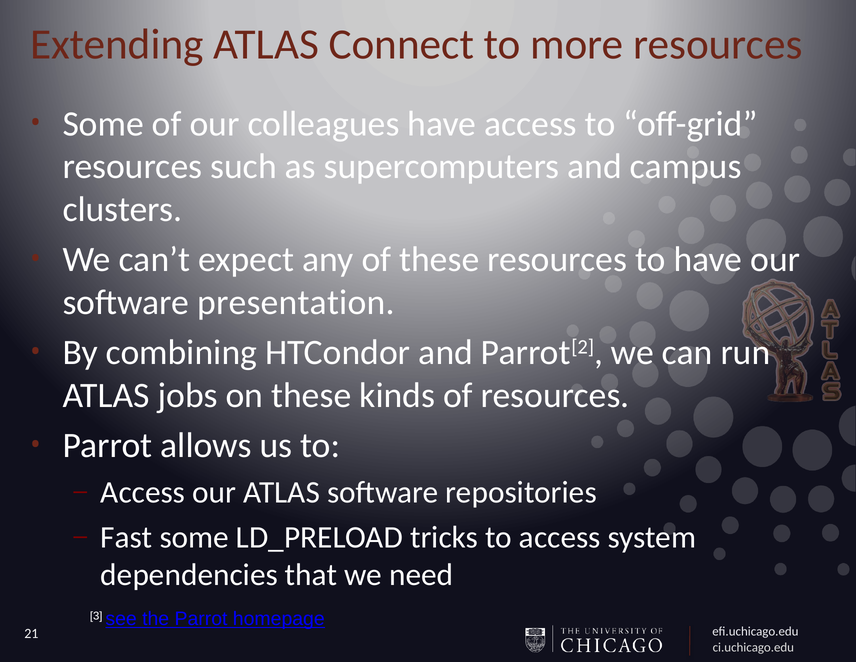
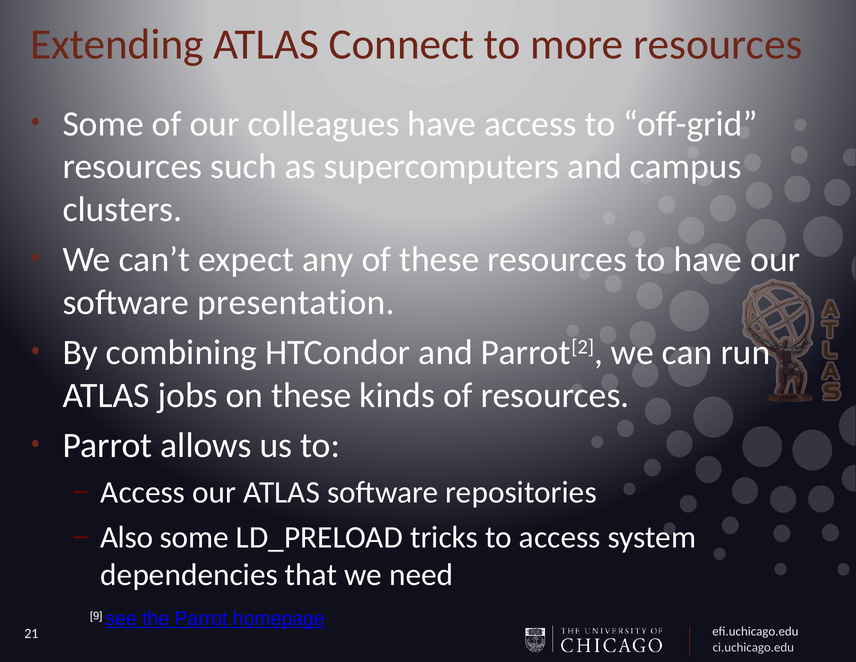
Fast: Fast -> Also
3: 3 -> 9
